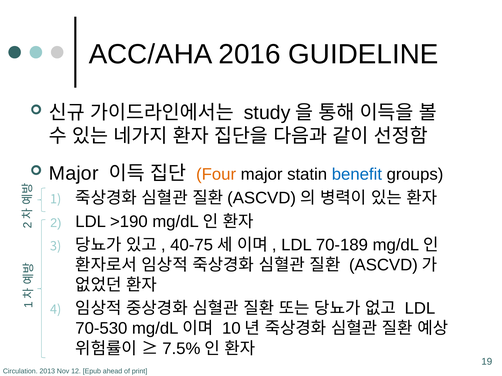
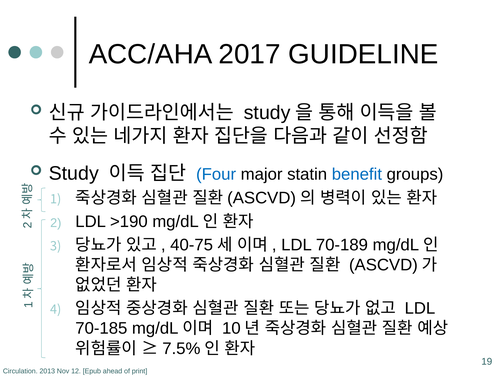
2016: 2016 -> 2017
Major at (74, 173): Major -> Study
Four colour: orange -> blue
70-530: 70-530 -> 70-185
